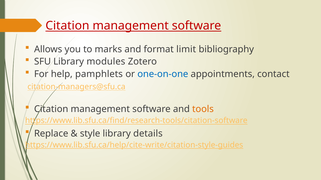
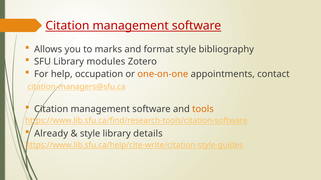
format limit: limit -> style
pamphlets: pamphlets -> occupation
one-on-one colour: blue -> orange
Replace: Replace -> Already
